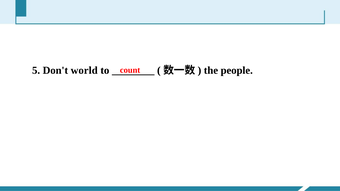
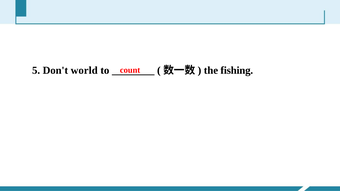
people: people -> fishing
